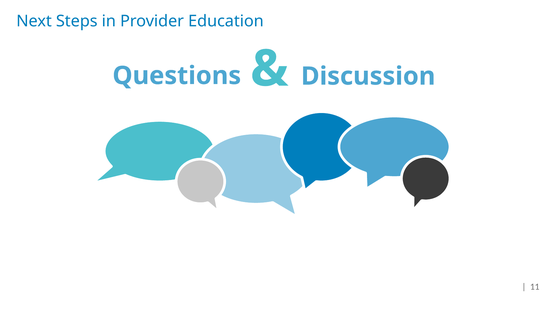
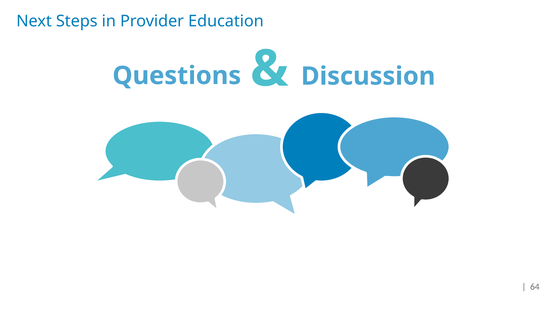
11: 11 -> 64
